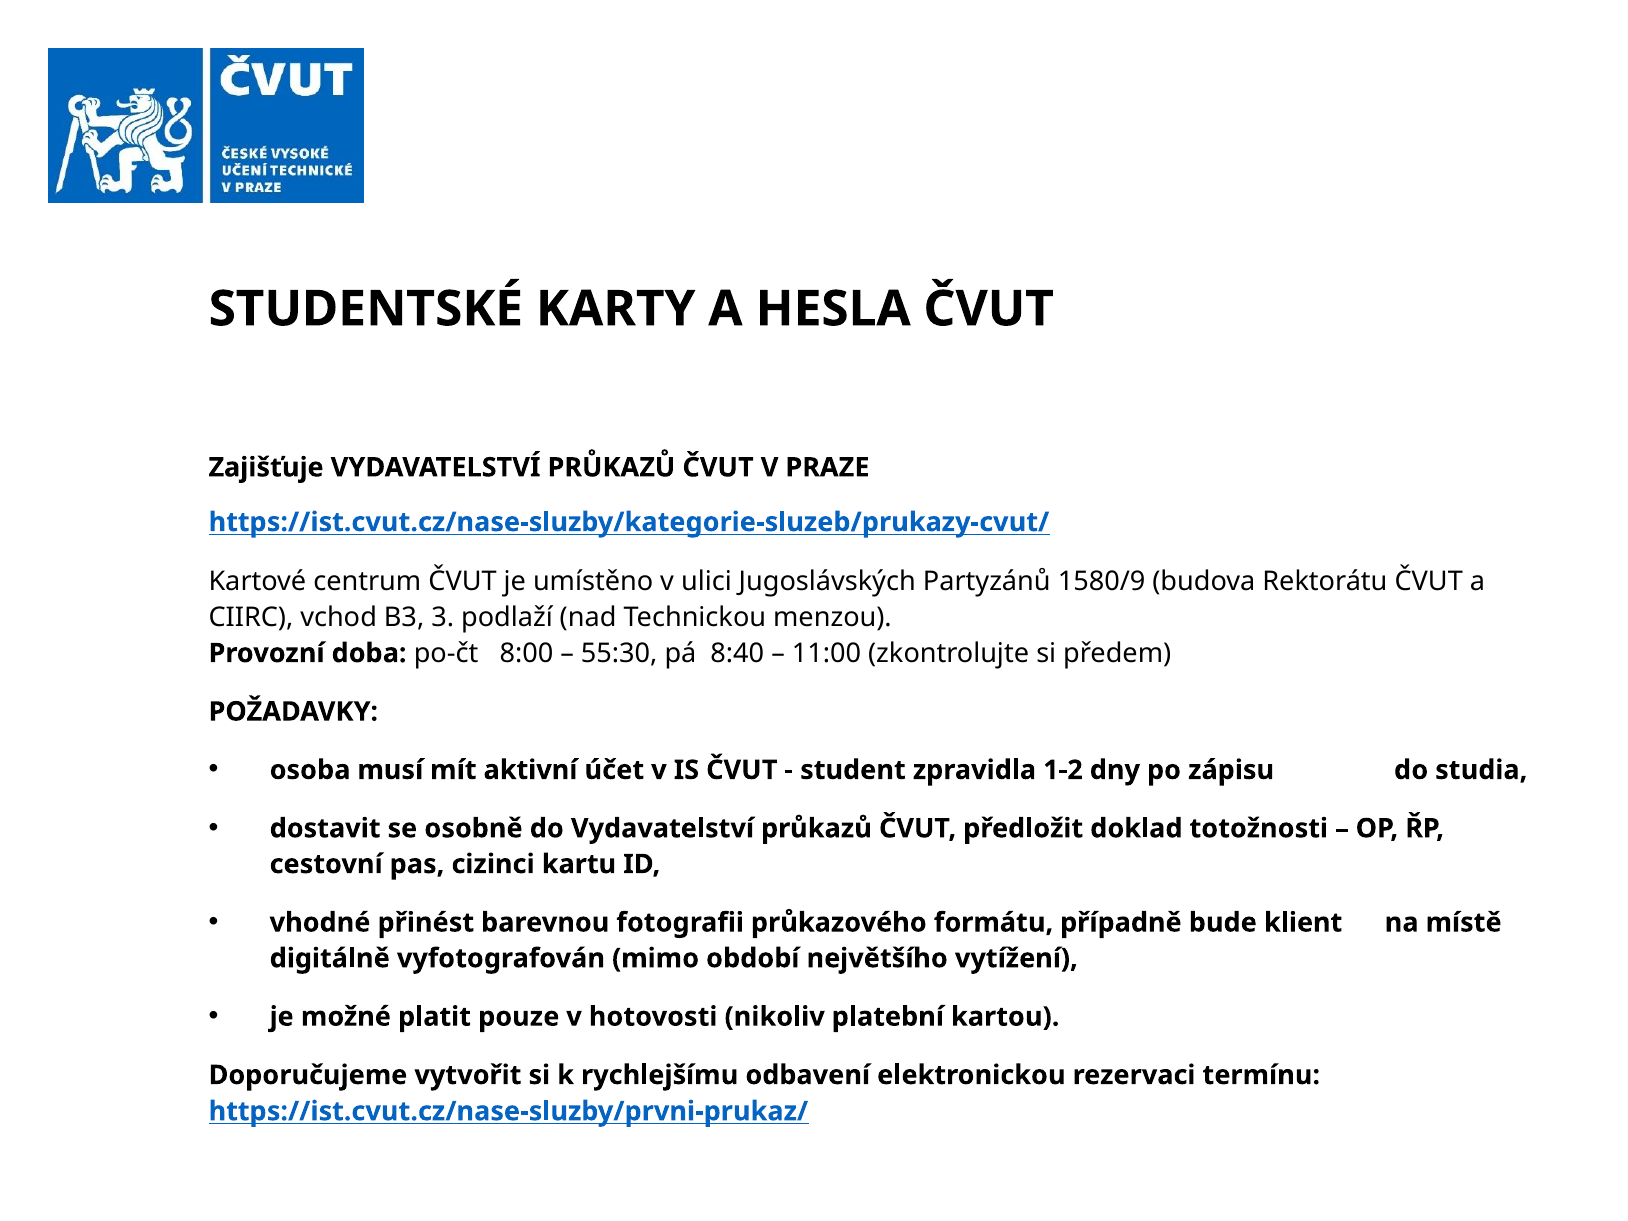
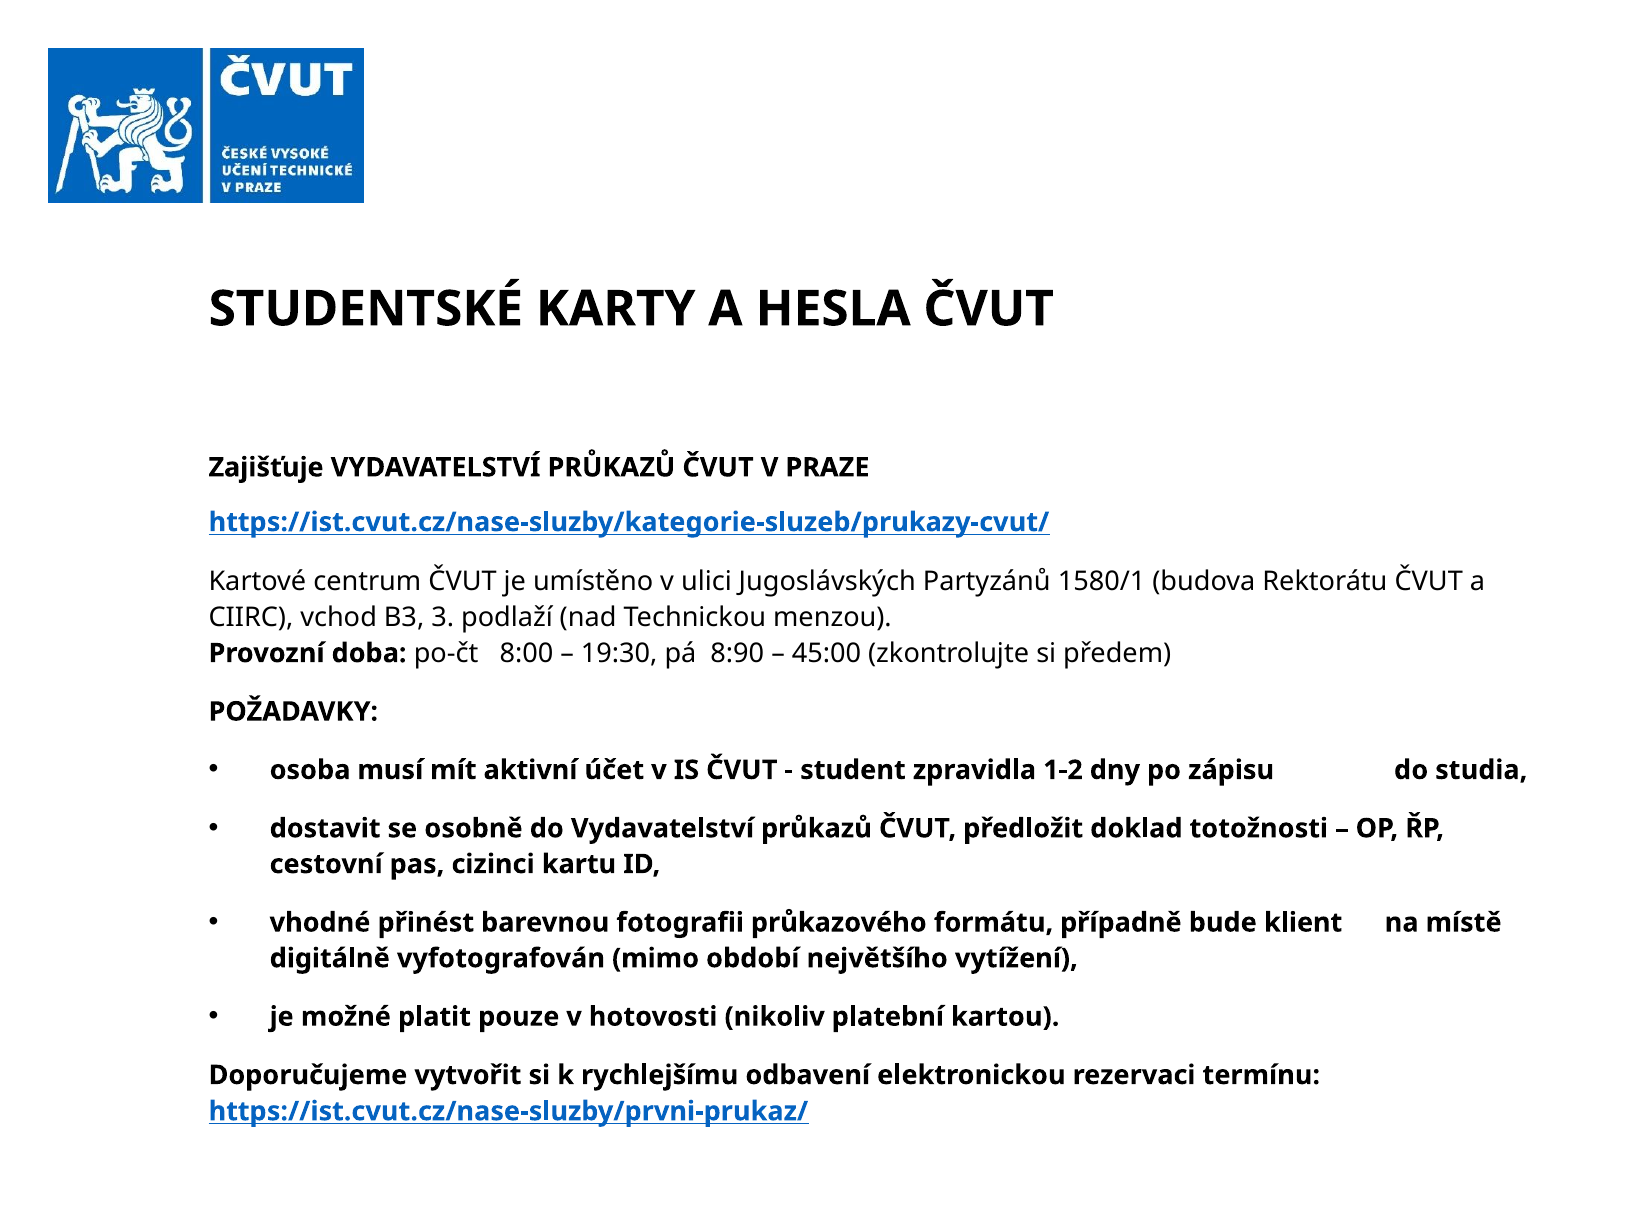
1580/9: 1580/9 -> 1580/1
55:30: 55:30 -> 19:30
8:40: 8:40 -> 8:90
11:00: 11:00 -> 45:00
